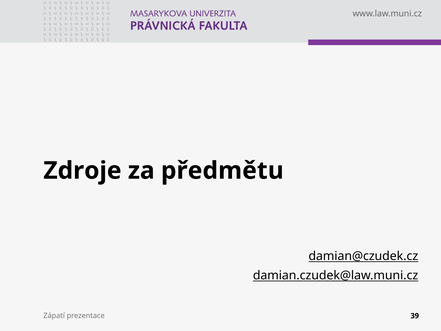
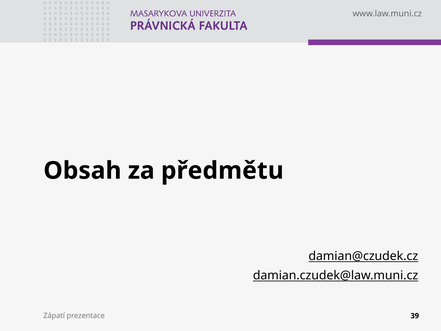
Zdroje: Zdroje -> Obsah
